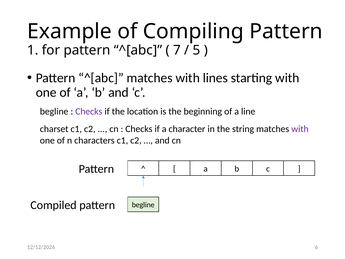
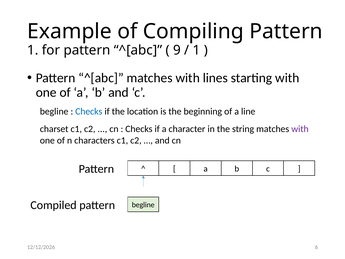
7: 7 -> 9
5 at (196, 50): 5 -> 1
Checks at (89, 111) colour: purple -> blue
